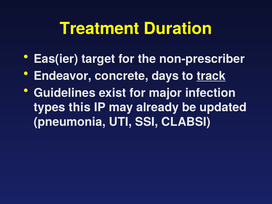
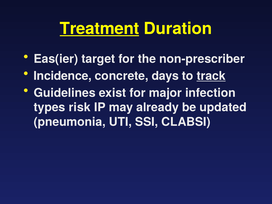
Treatment underline: none -> present
Endeavor: Endeavor -> Incidence
this: this -> risk
